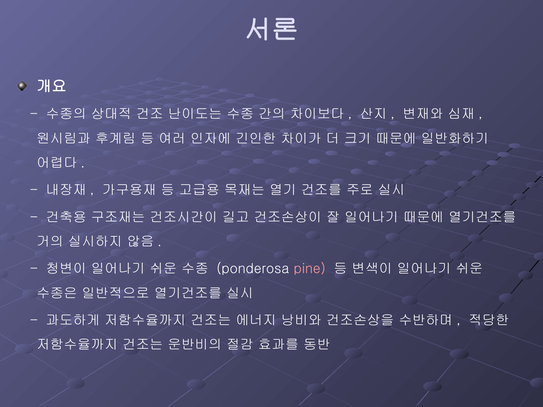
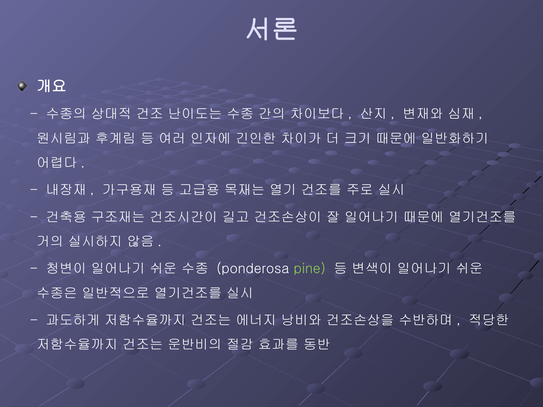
pine colour: pink -> light green
